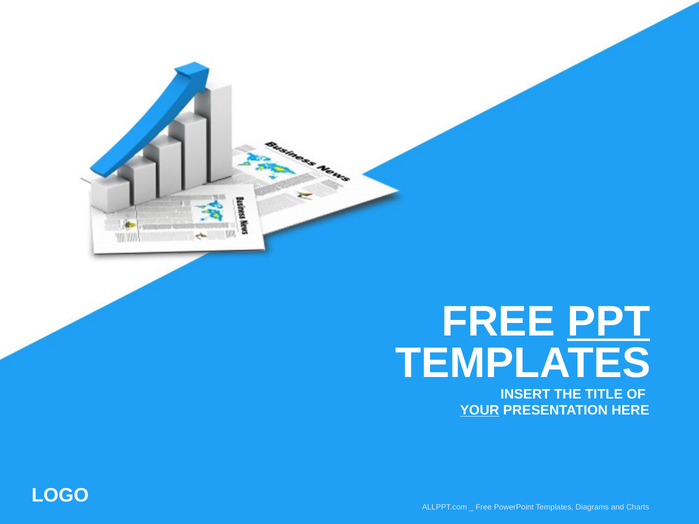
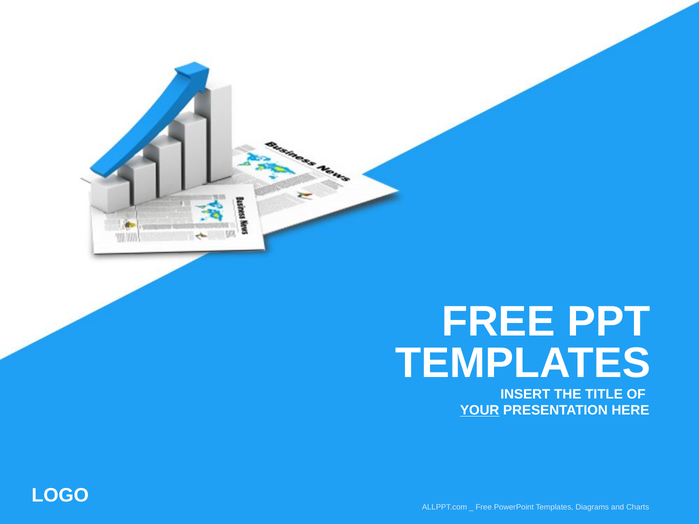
PPT underline: present -> none
